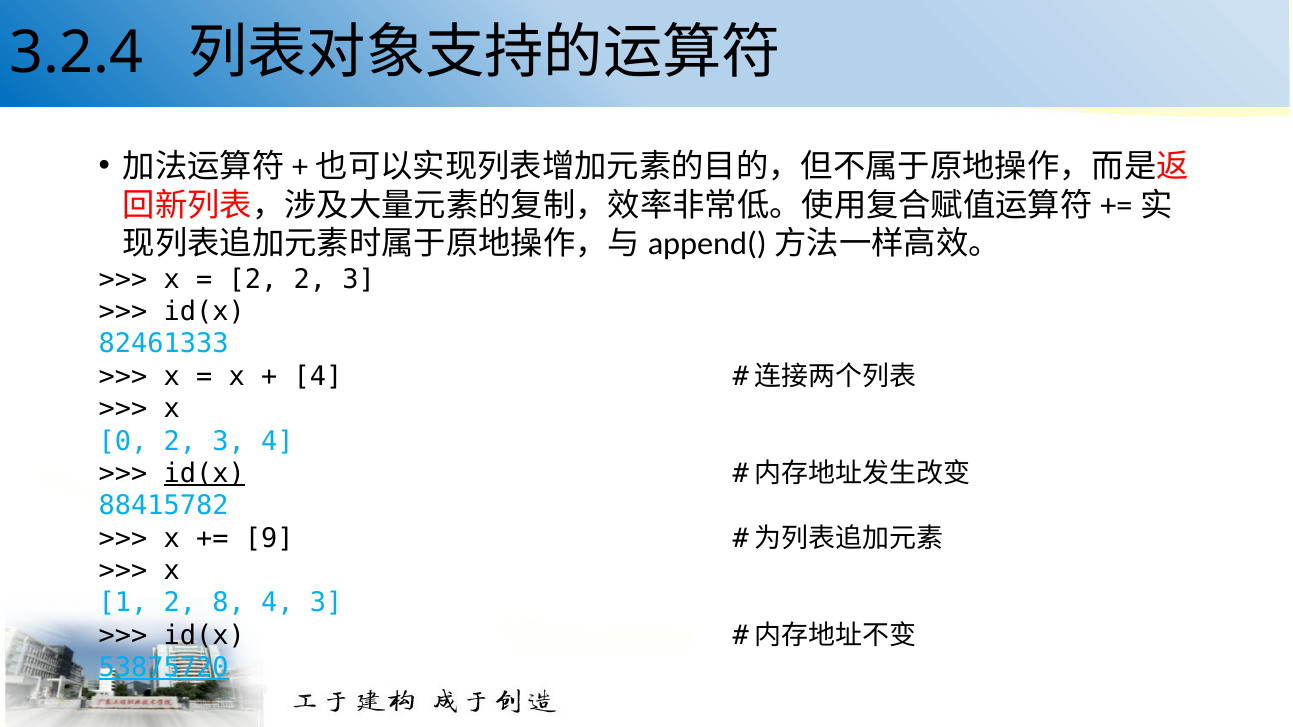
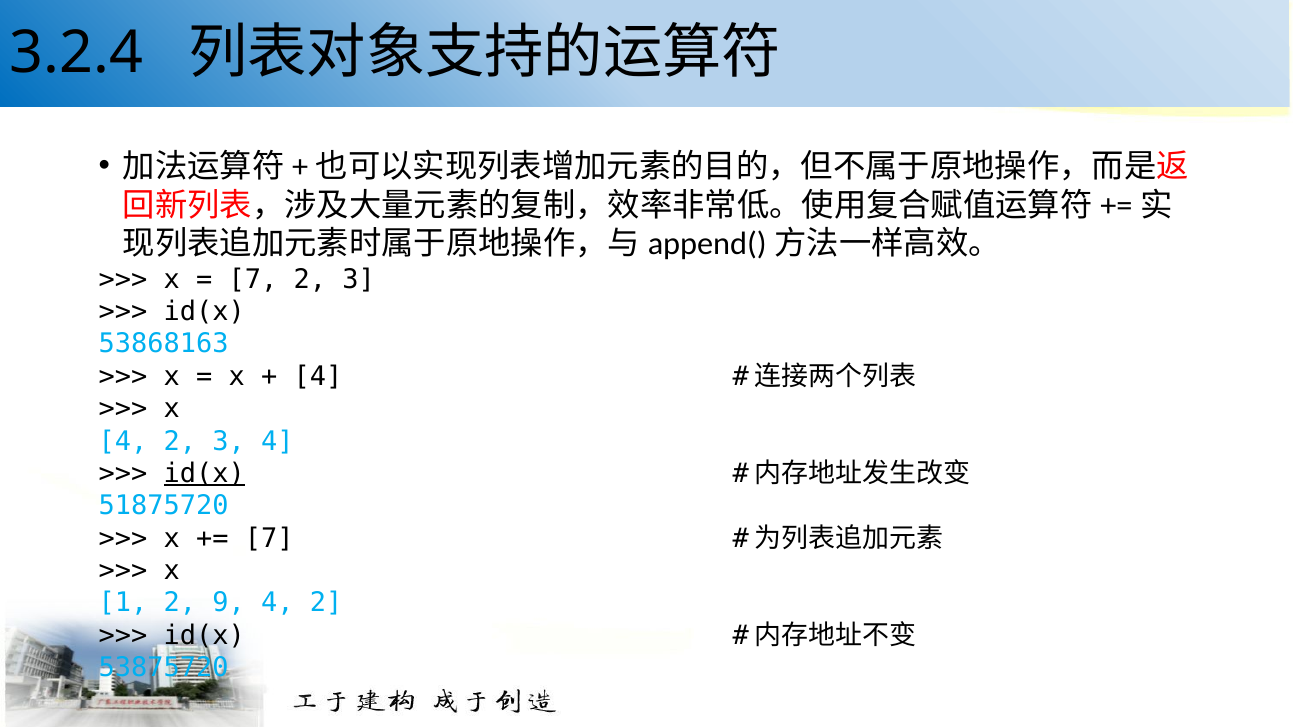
2 at (253, 279): 2 -> 7
82461333: 82461333 -> 53868163
0 at (123, 441): 0 -> 4
88415782: 88415782 -> 51875720
9 at (269, 538): 9 -> 7
8: 8 -> 9
3 at (326, 603): 3 -> 2
53875720 underline: present -> none
